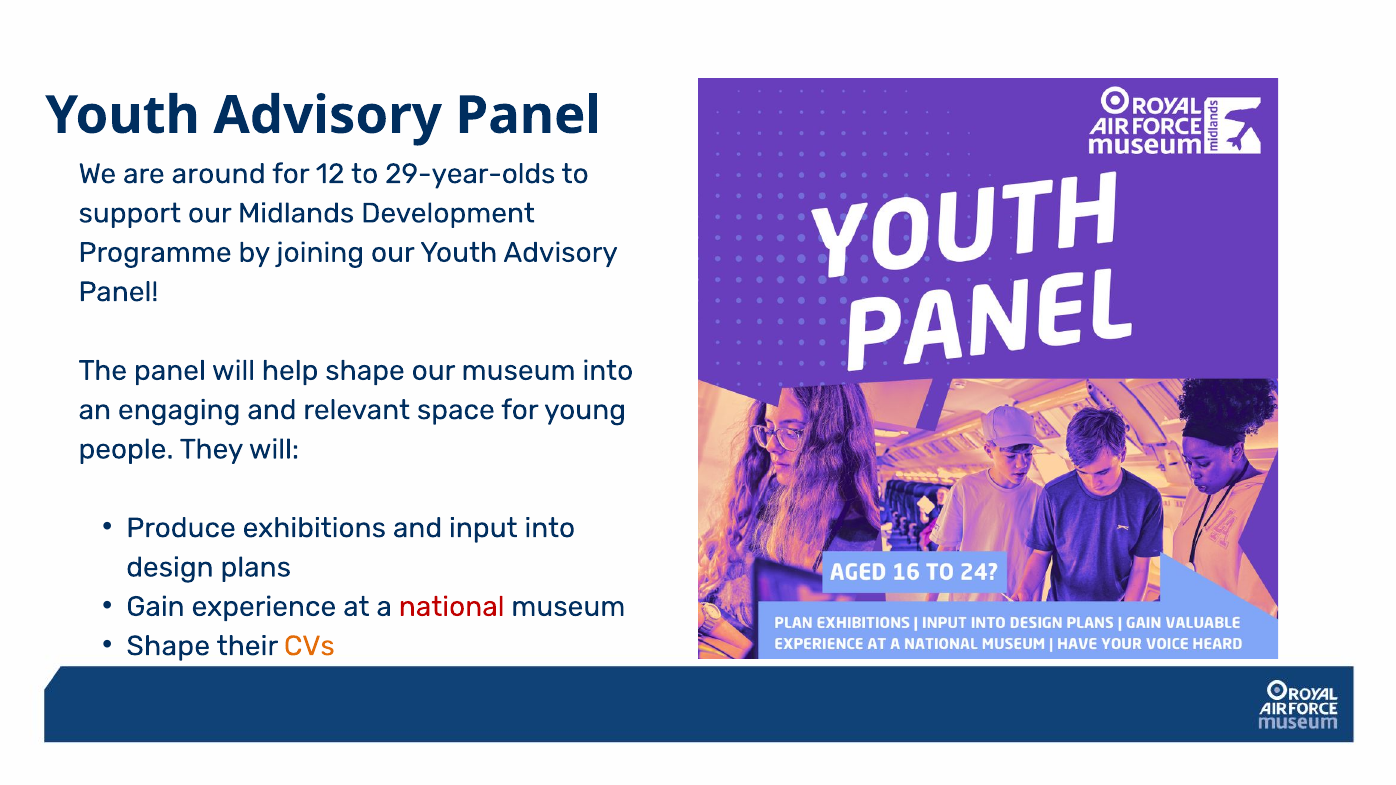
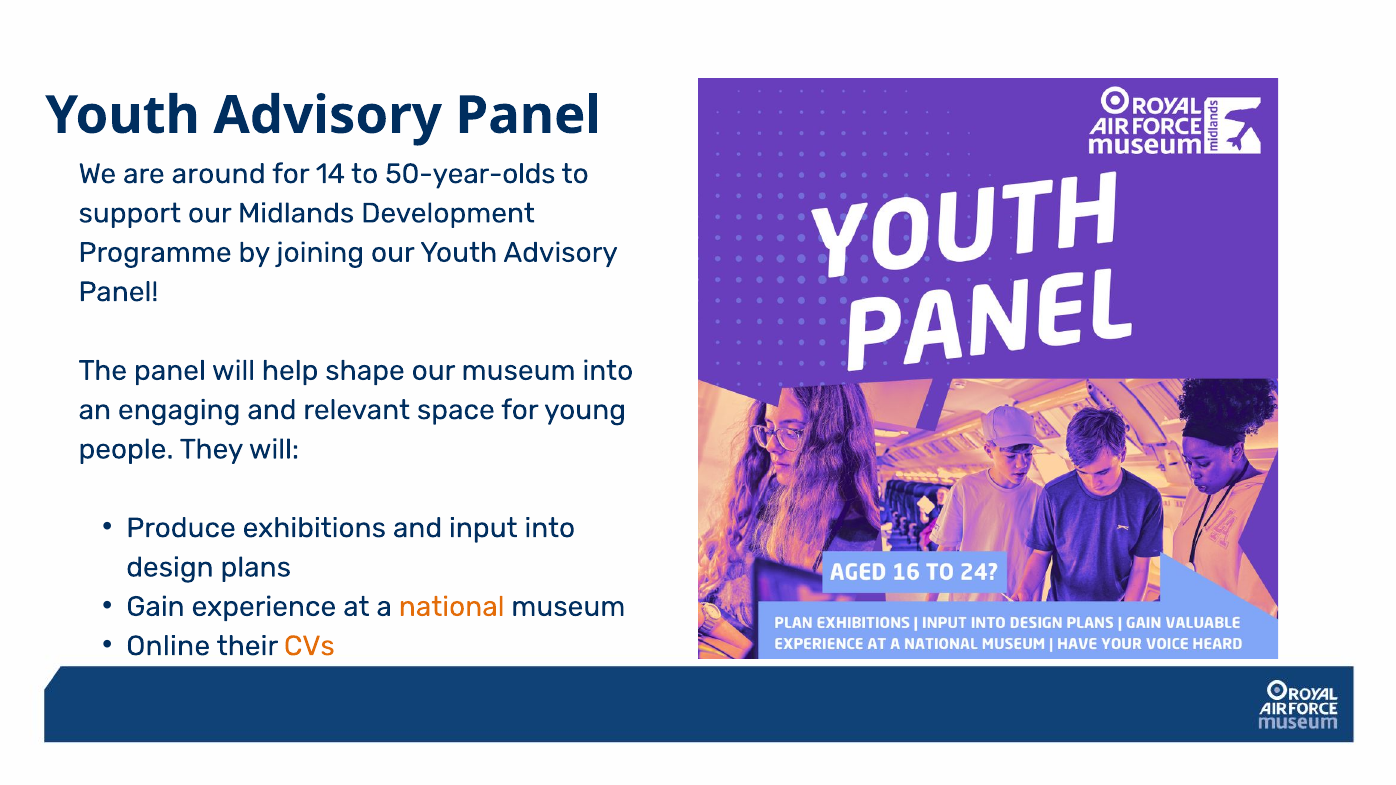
12: 12 -> 14
29-year-olds: 29-year-olds -> 50-year-olds
national colour: red -> orange
Shape at (168, 646): Shape -> Online
